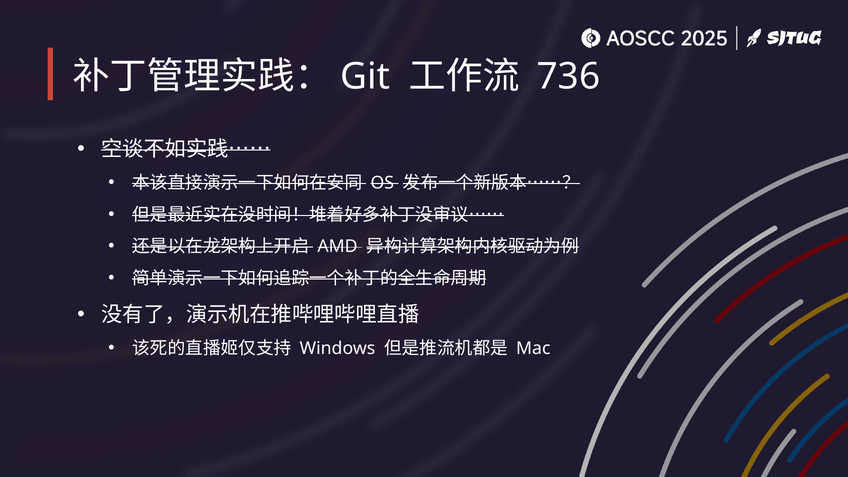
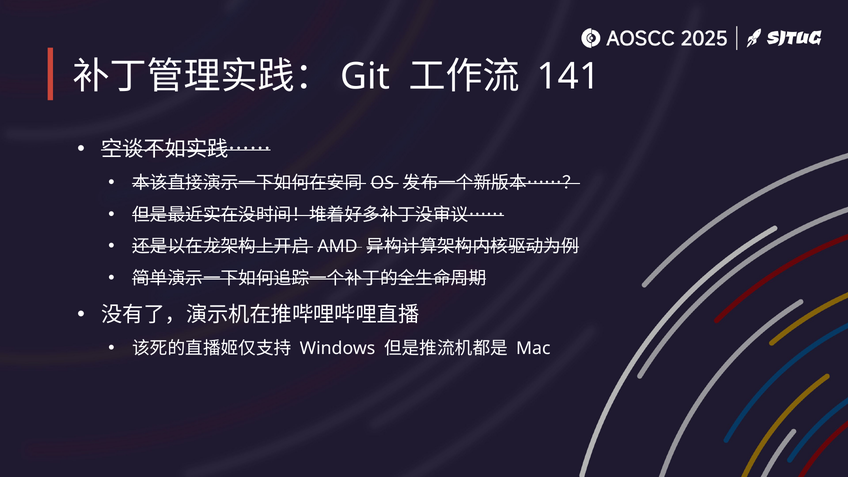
736: 736 -> 141
